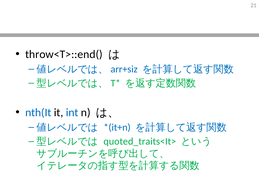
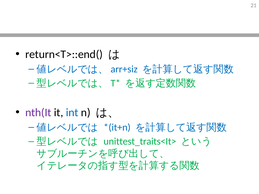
throw<T>::end(: throw<T>::end( -> return<T>::end(
nth(It colour: blue -> purple
quoted_traits<It>: quoted_traits<It> -> unittest_traits<It>
